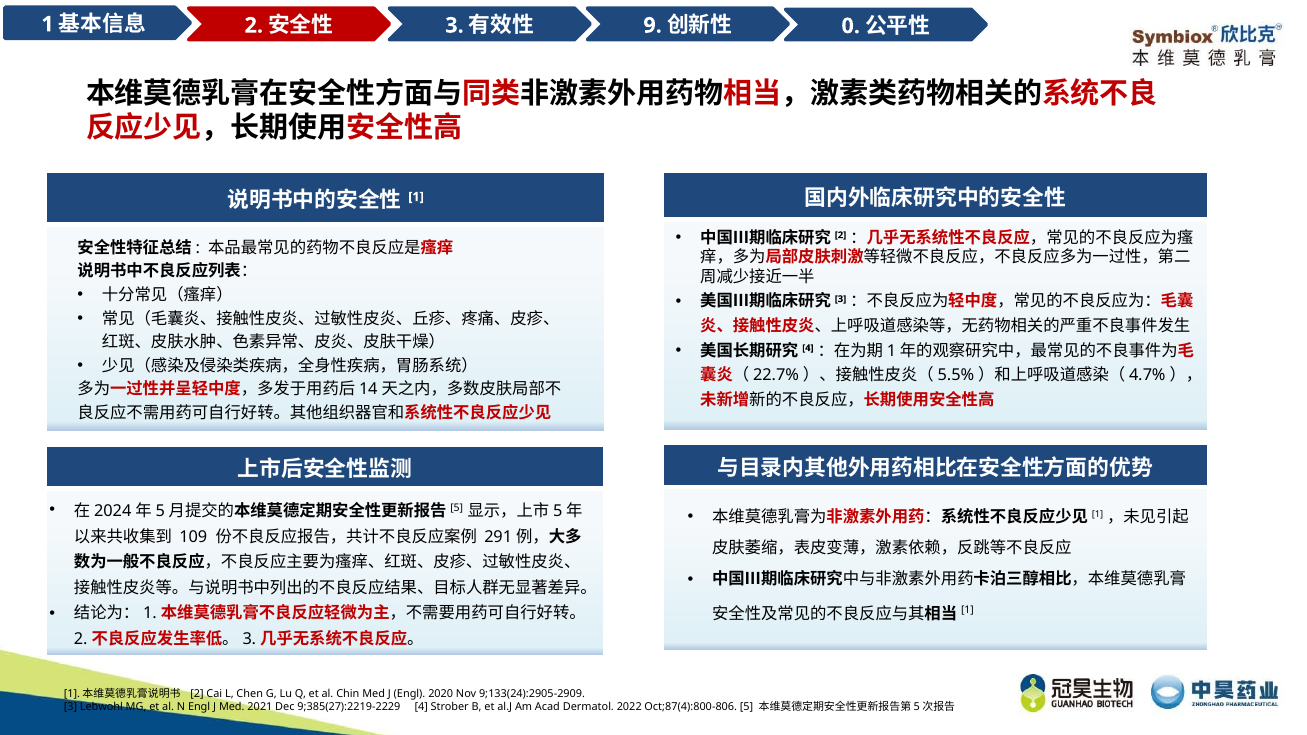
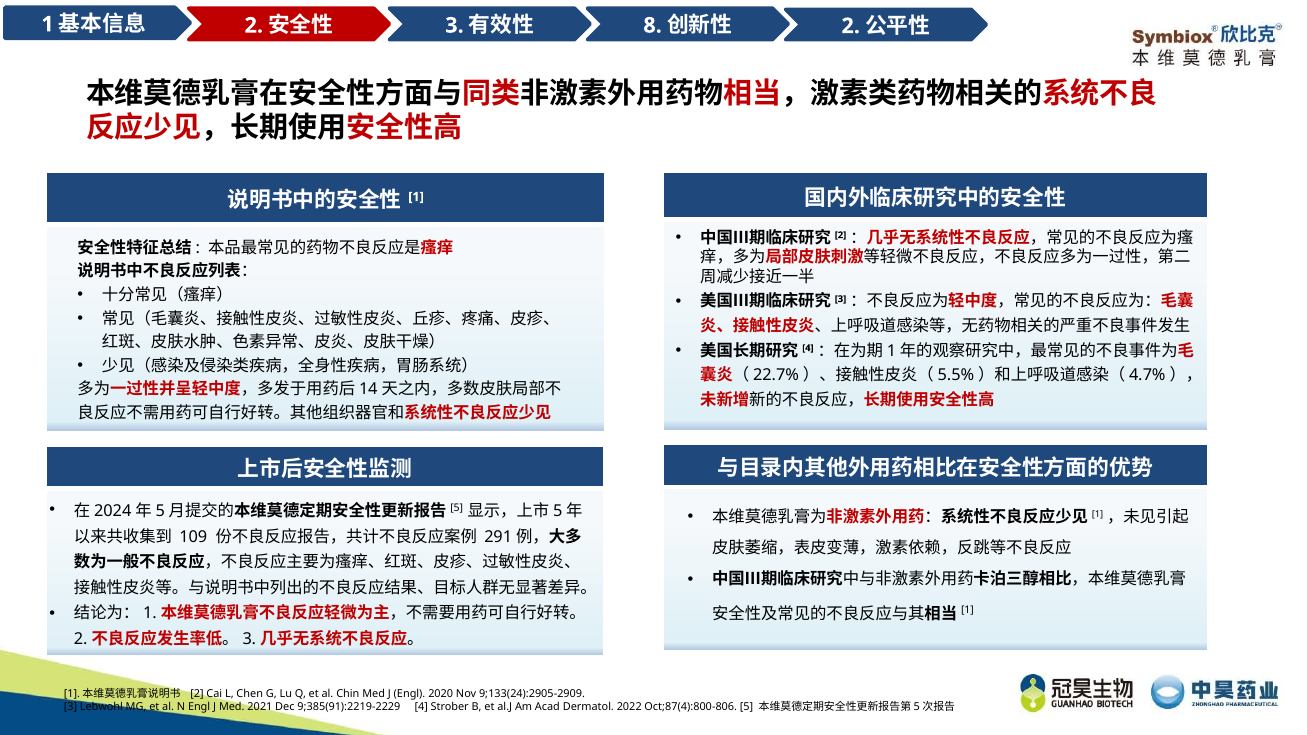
9: 9 -> 8
0 at (851, 26): 0 -> 2
9;385(27):2219-2229: 9;385(27):2219-2229 -> 9;385(91):2219-2229
